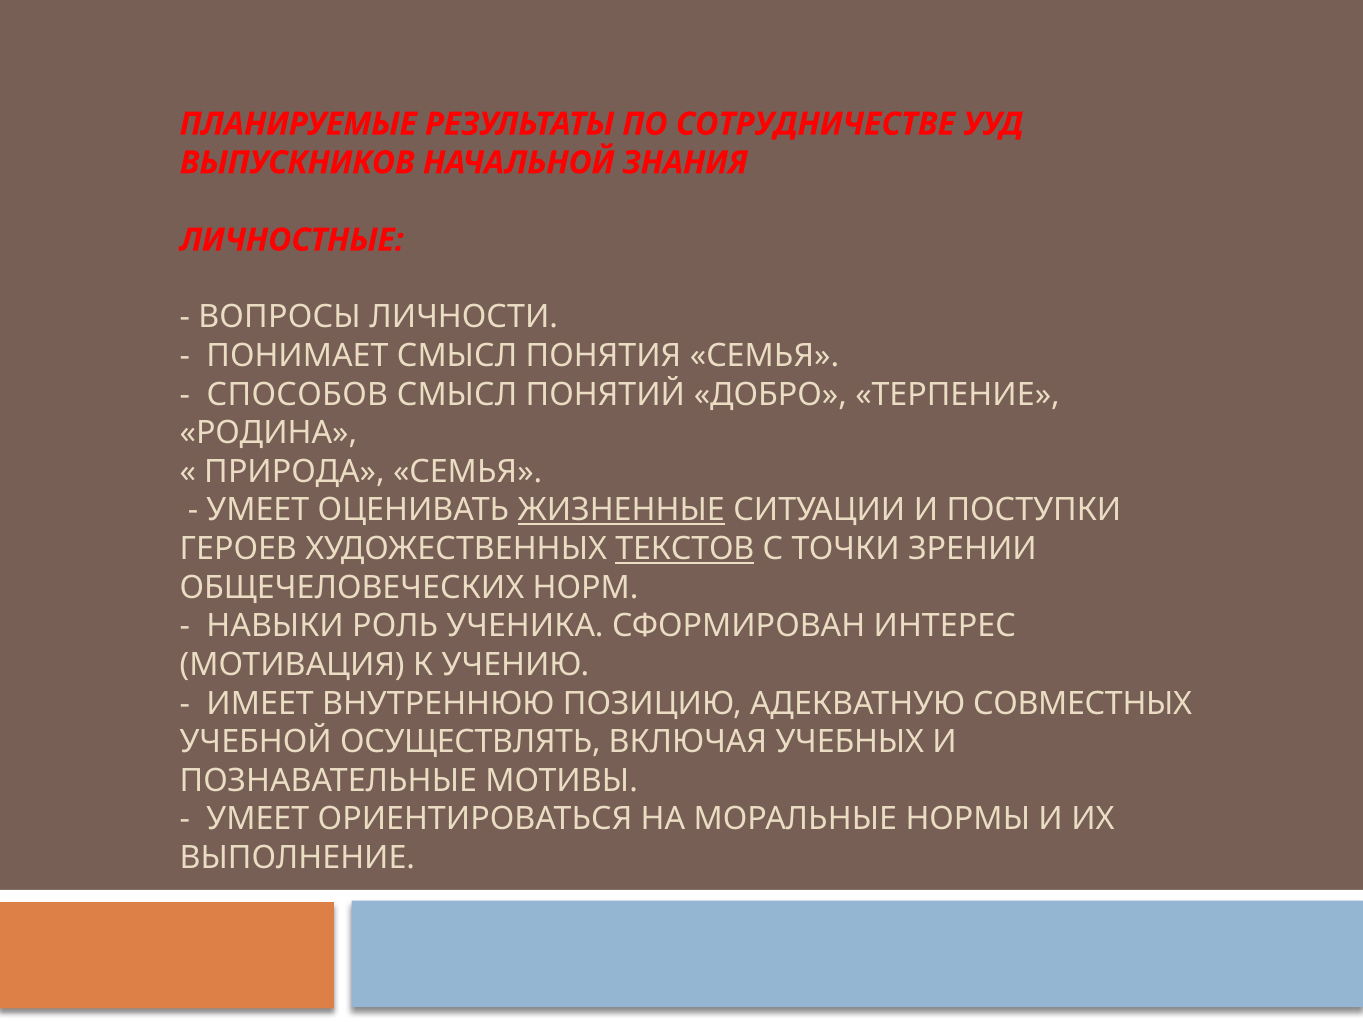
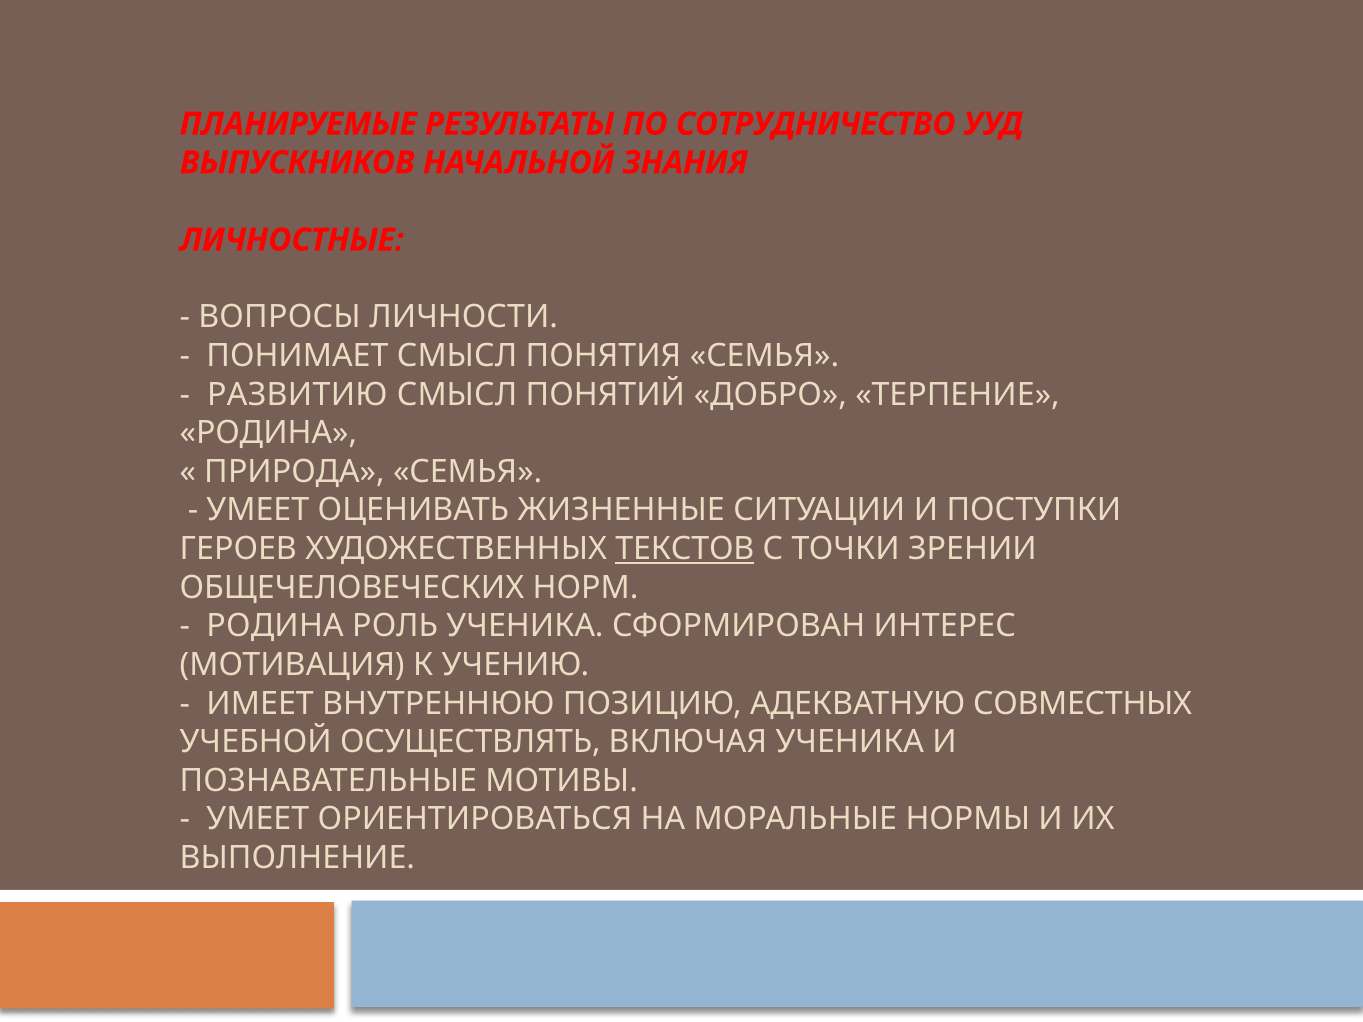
СОТРУДНИЧЕСТВЕ: СОТРУДНИЧЕСТВЕ -> СОТРУДНИЧЕСТВО
СПОСОБОВ: СПОСОБОВ -> РАЗВИТИЮ
ЖИЗНЕННЫЕ underline: present -> none
НАВЫКИ at (275, 626): НАВЫКИ -> РОДИНА
ВКЛЮЧАЯ УЧЕБНЫХ: УЧЕБНЫХ -> УЧЕНИКА
